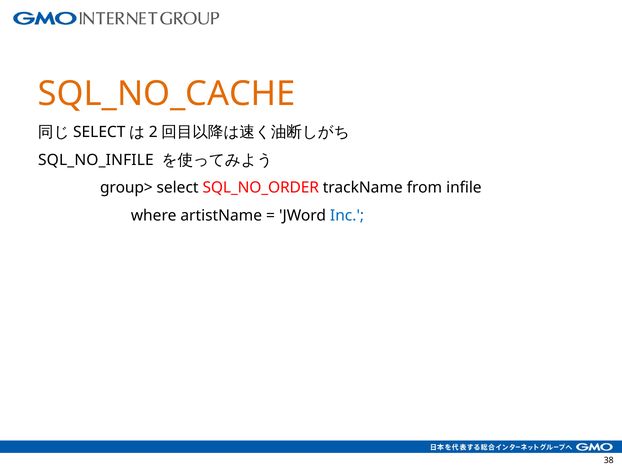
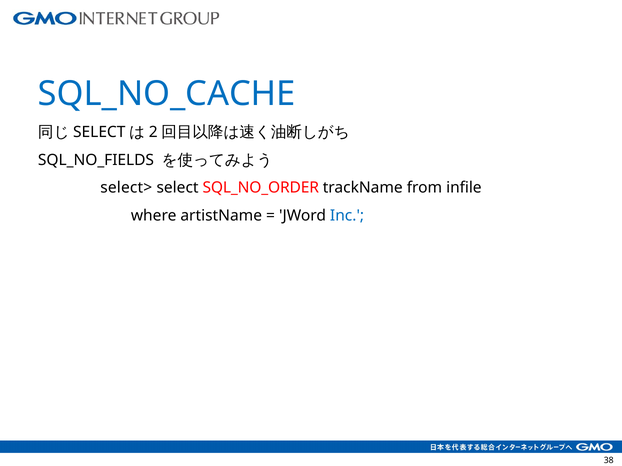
SQL_NO_CACHE colour: orange -> blue
SQL_NO_INFILE: SQL_NO_INFILE -> SQL_NO_FIELDS
group>: group> -> select>
